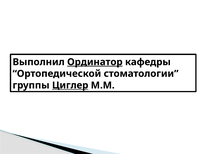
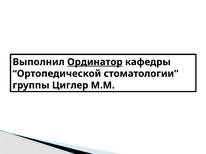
Циглер underline: present -> none
